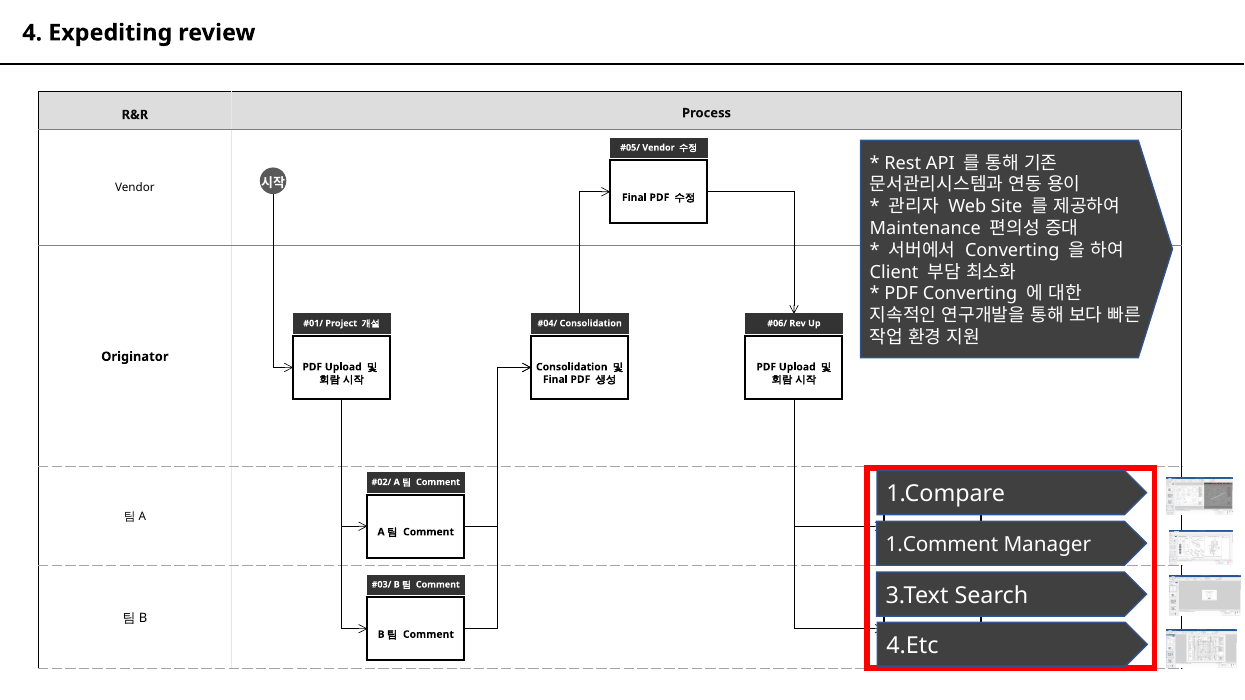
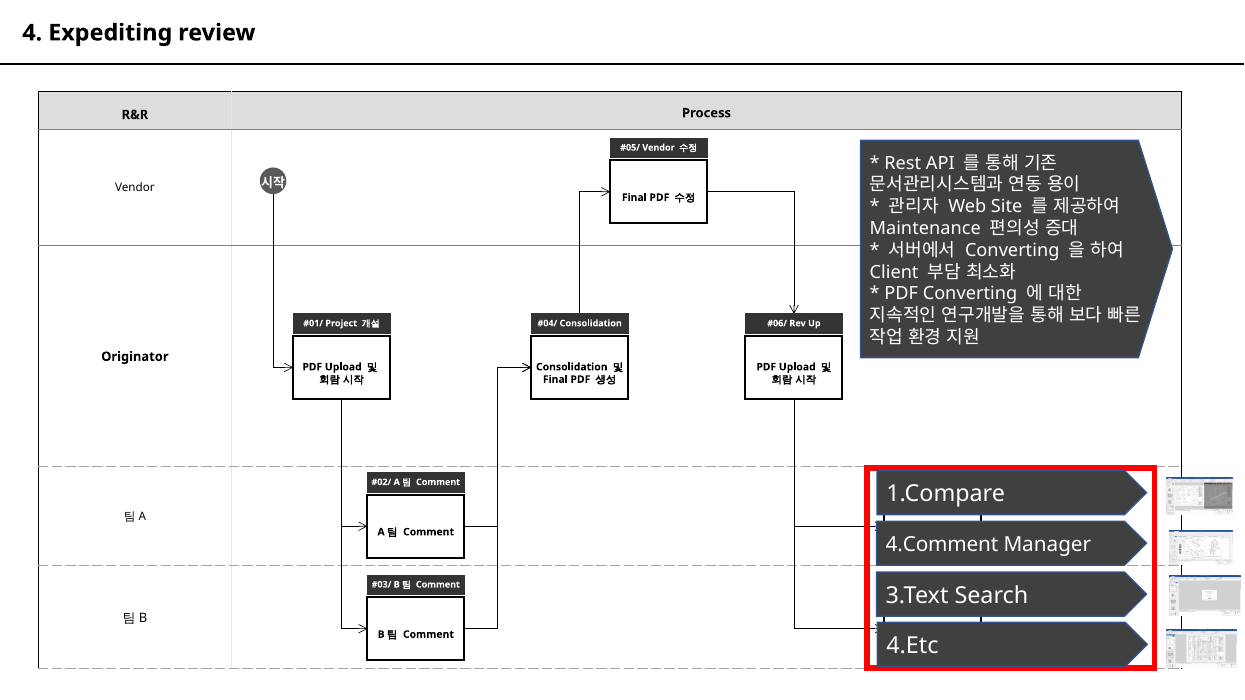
1.Comment: 1.Comment -> 4.Comment
